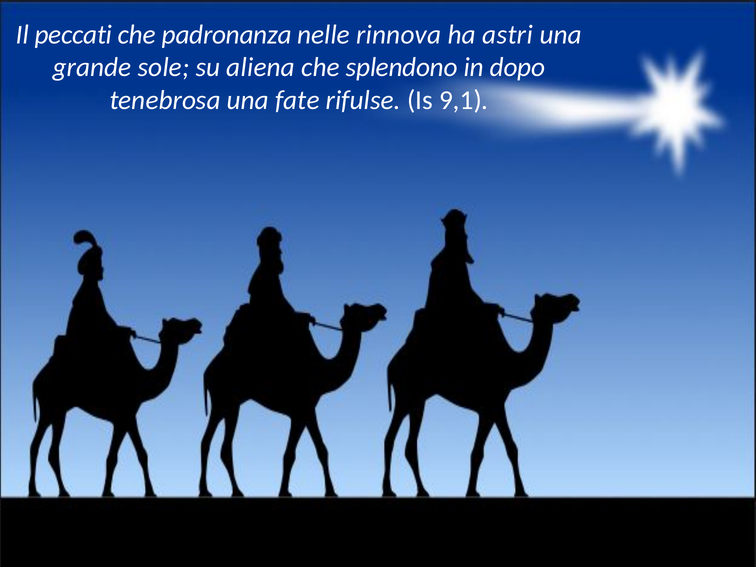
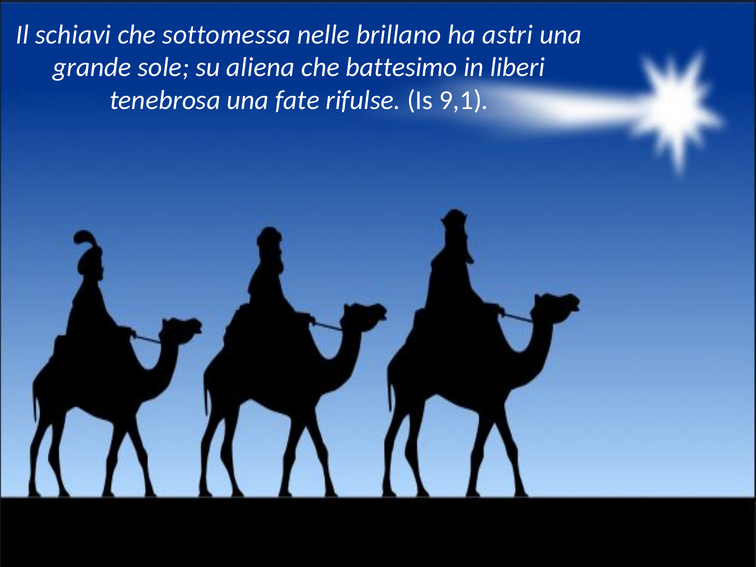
peccati: peccati -> schiavi
padronanza: padronanza -> sottomessa
rinnova: rinnova -> brillano
splendono: splendono -> battesimo
dopo: dopo -> liberi
